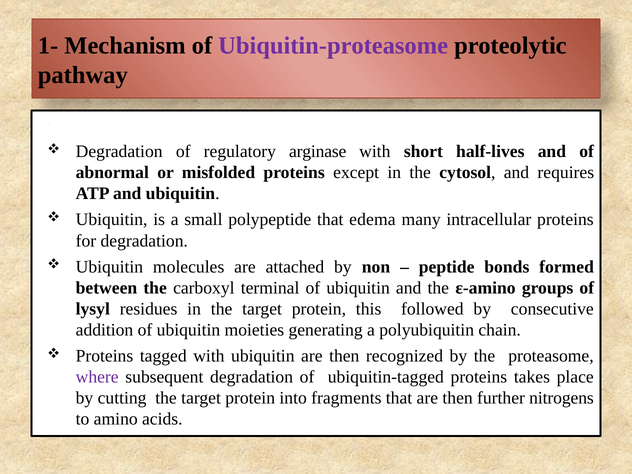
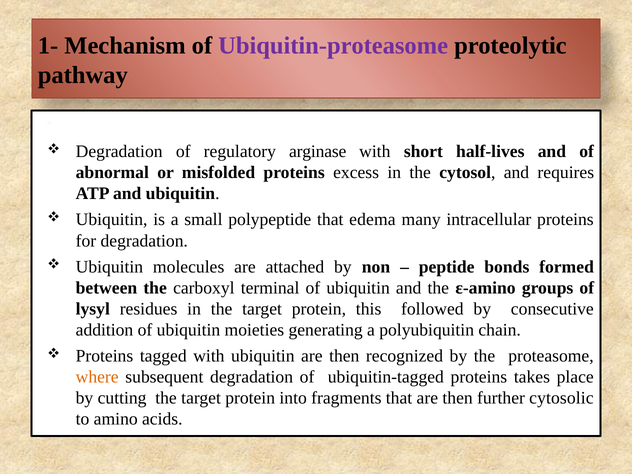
except: except -> excess
where colour: purple -> orange
nitrogens: nitrogens -> cytosolic
